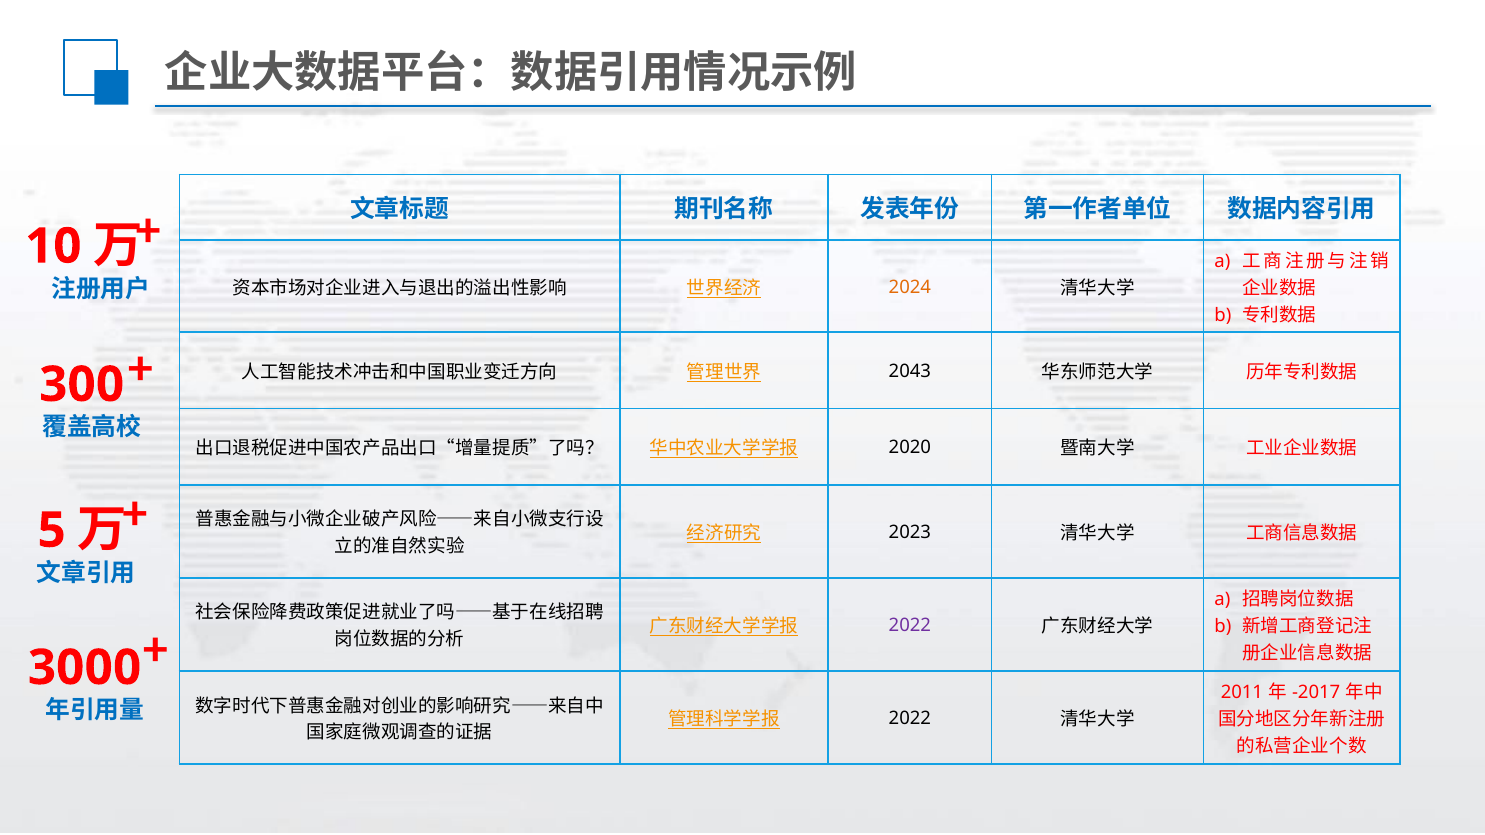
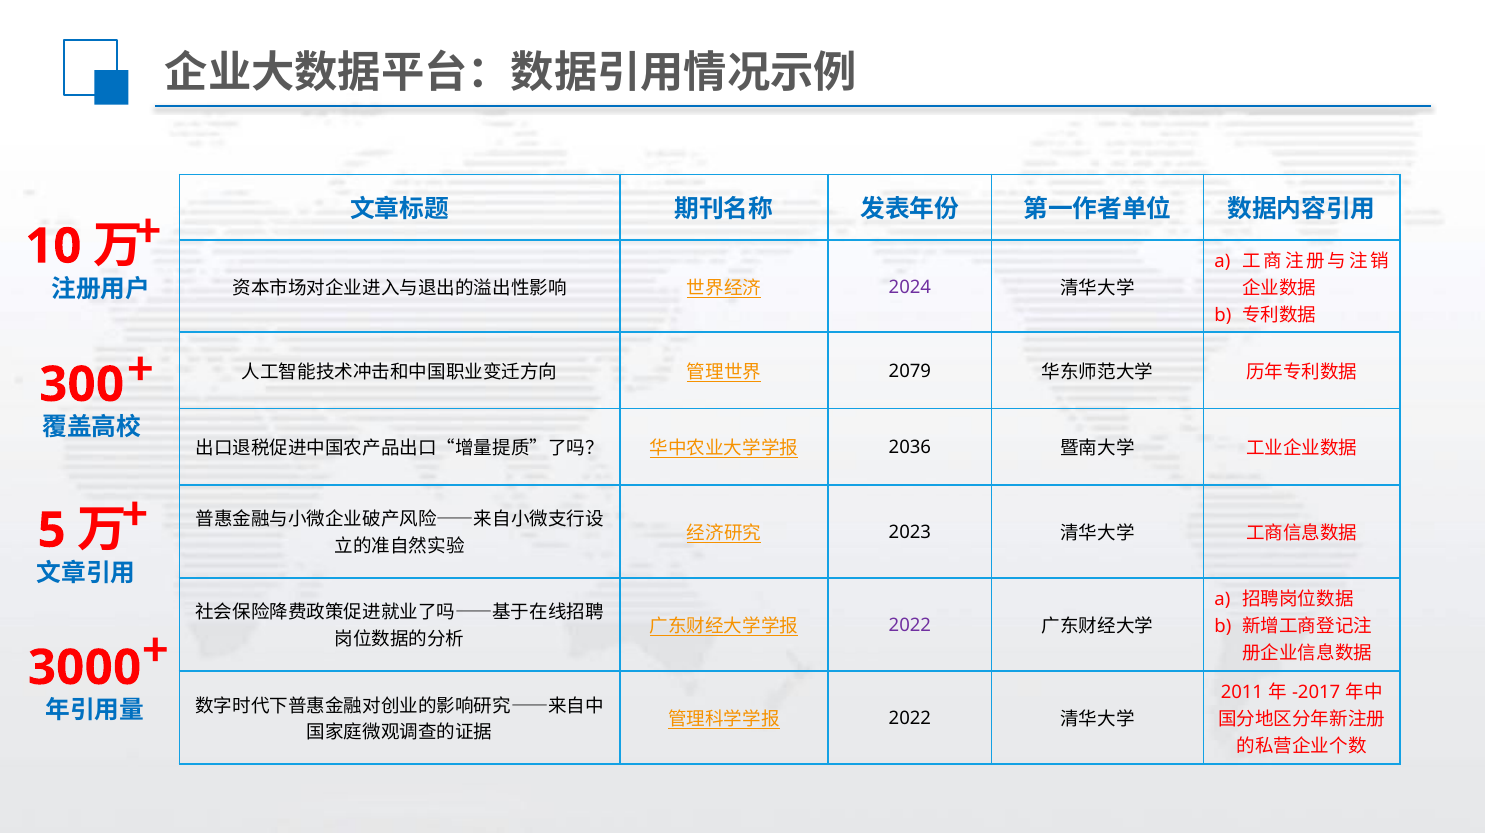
2024 colour: orange -> purple
2043: 2043 -> 2079
2020: 2020 -> 2036
